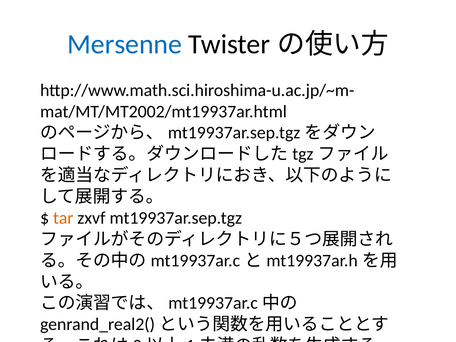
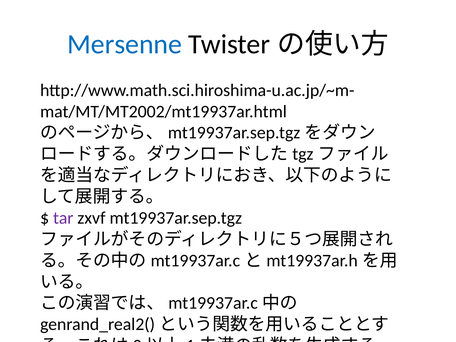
tar colour: orange -> purple
